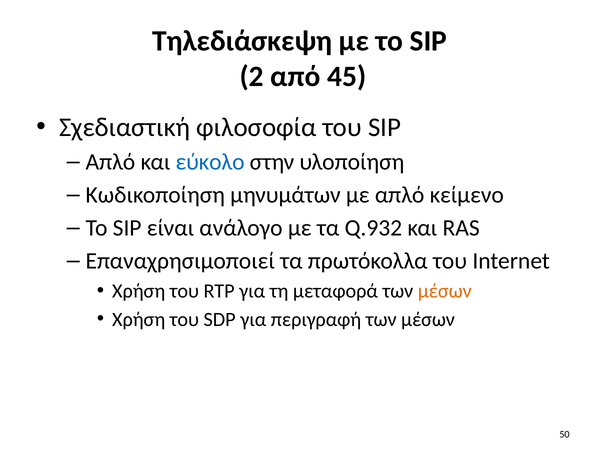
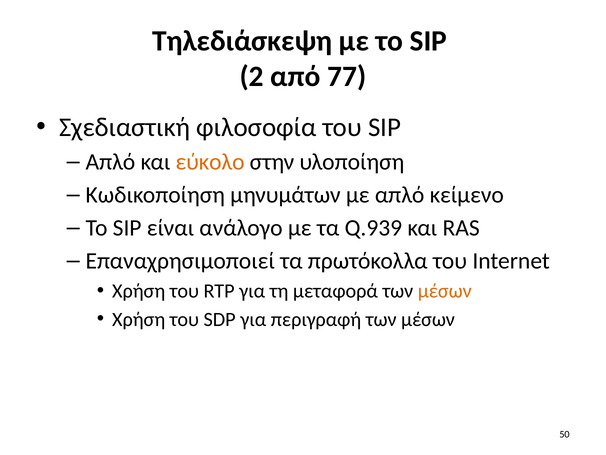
45: 45 -> 77
εύκολο colour: blue -> orange
Q.932: Q.932 -> Q.939
